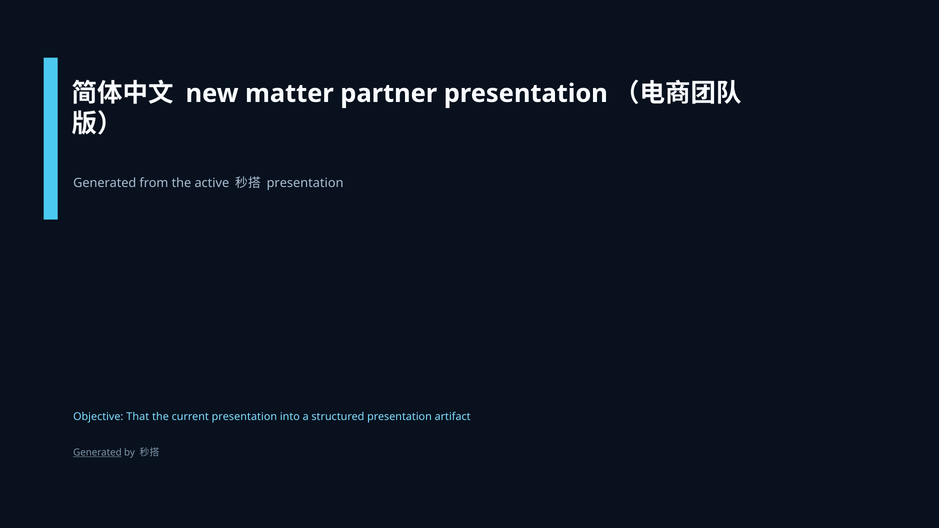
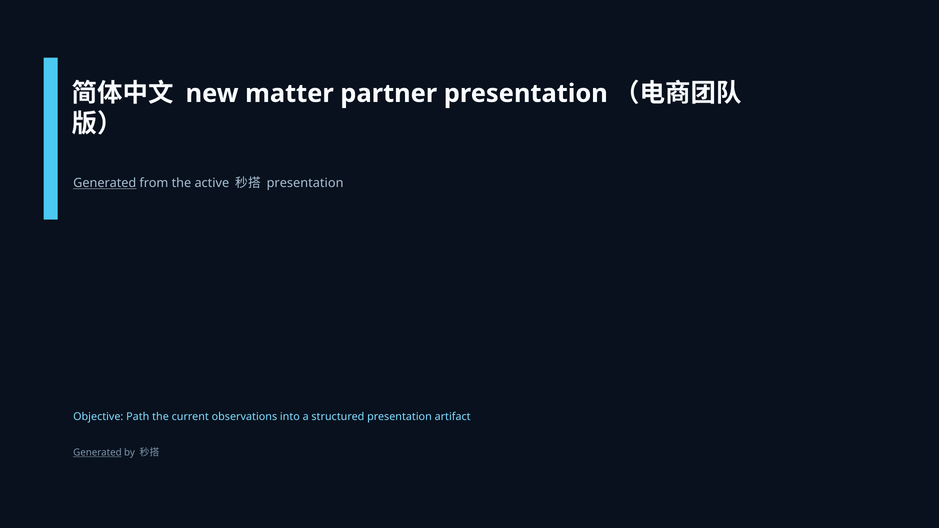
Generated at (105, 183) underline: none -> present
That: That -> Path
current presentation: presentation -> observations
